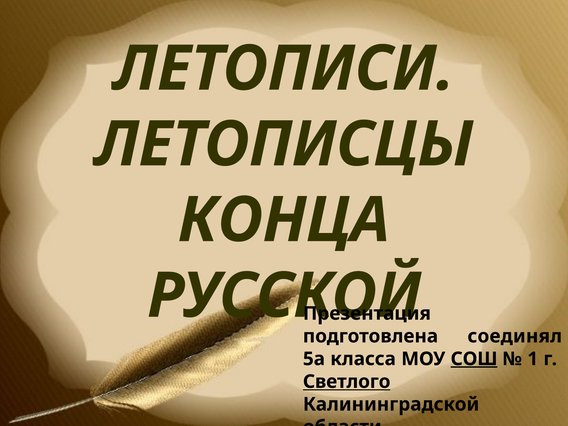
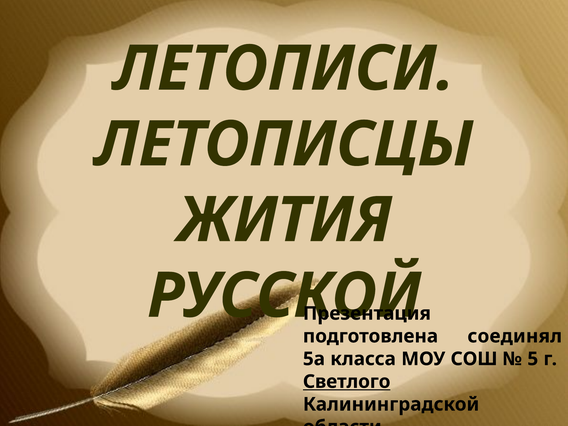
КОНЦА: КОНЦА -> ЖИТИЯ
СОШ underline: present -> none
1: 1 -> 5
